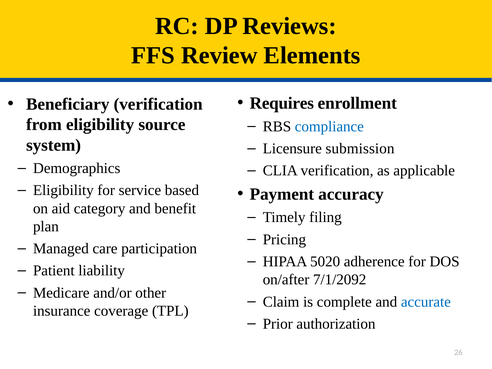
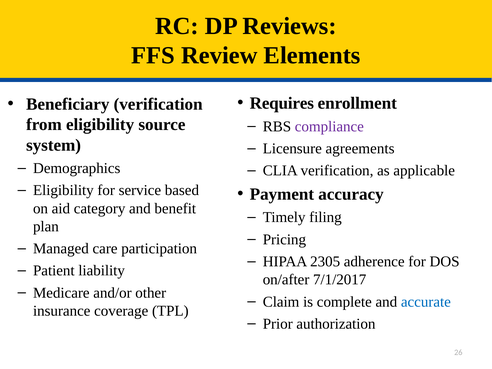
compliance colour: blue -> purple
submission: submission -> agreements
5020: 5020 -> 2305
7/1/2092: 7/1/2092 -> 7/1/2017
